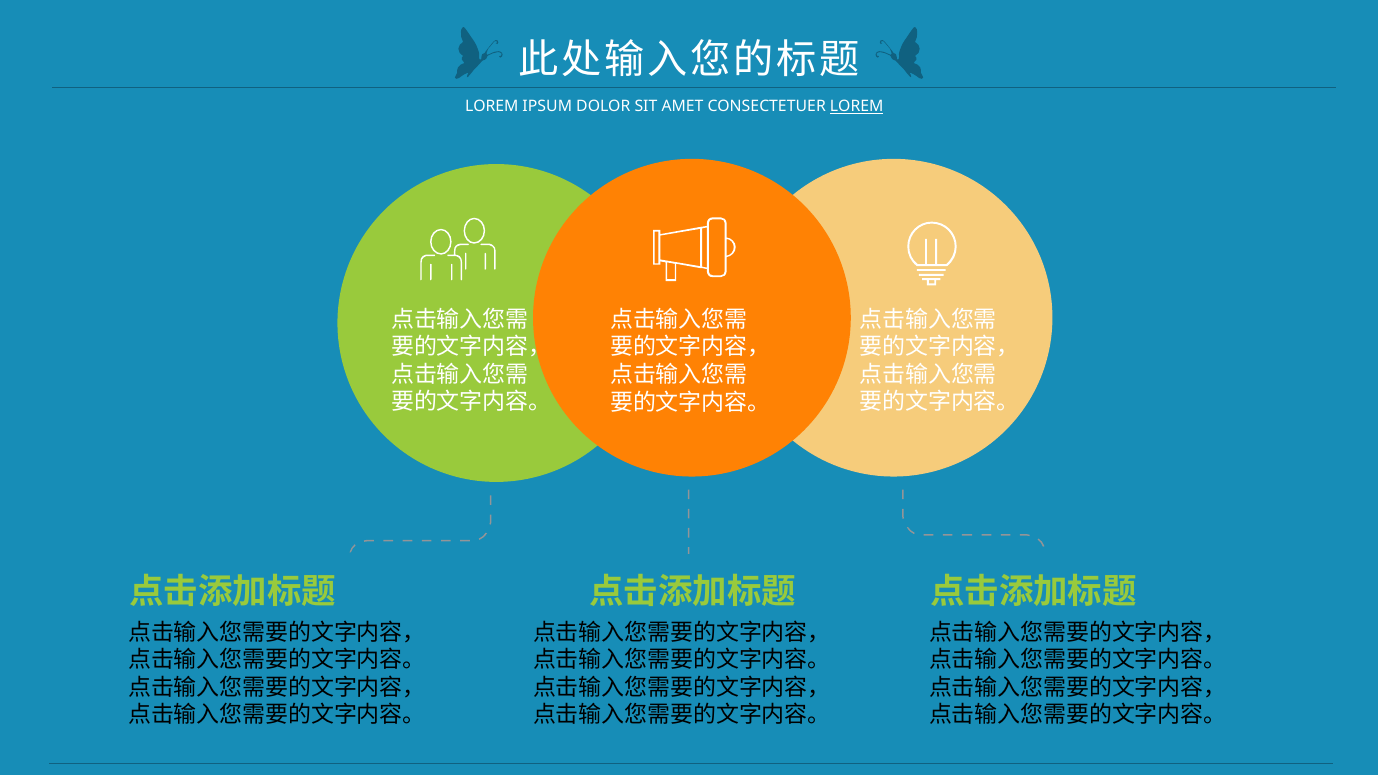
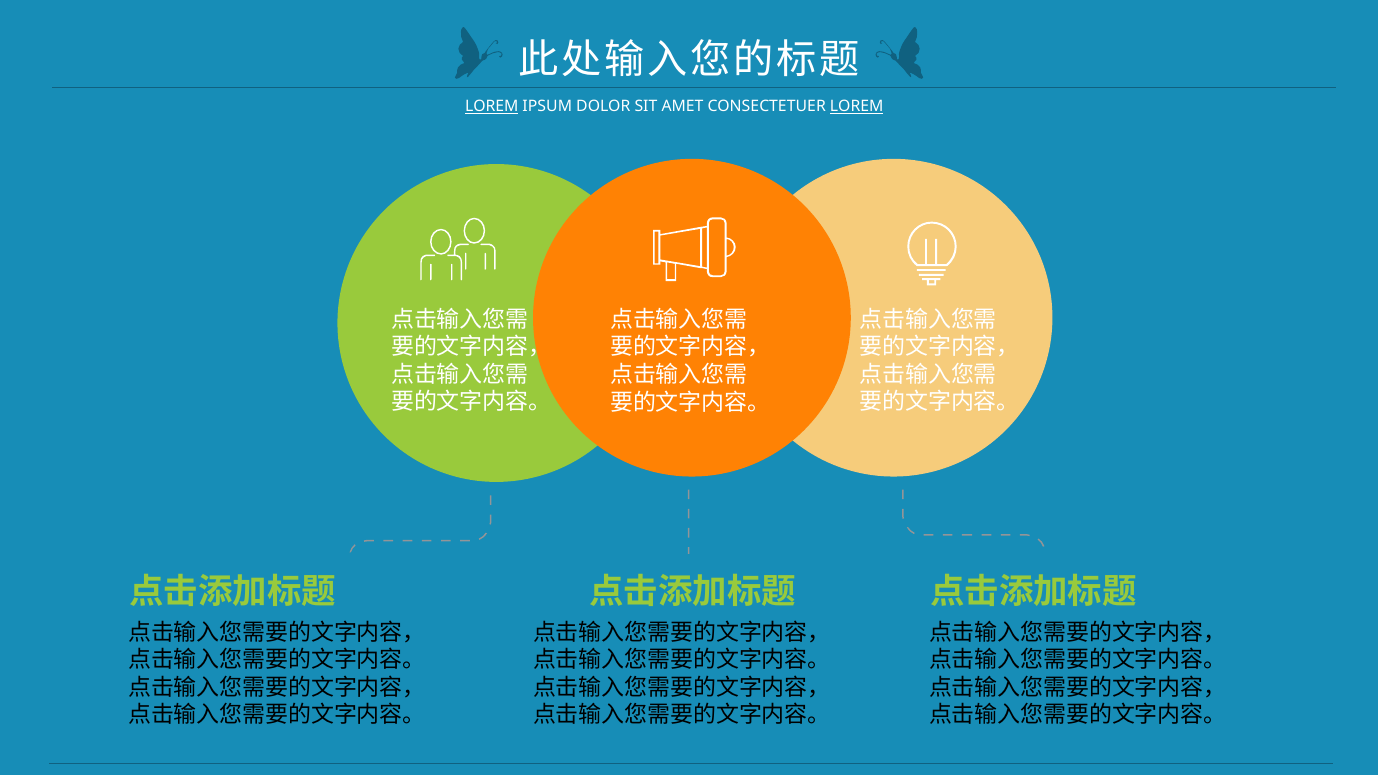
LOREM at (492, 107) underline: none -> present
